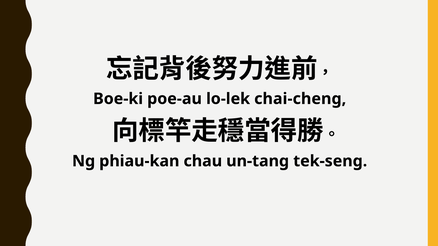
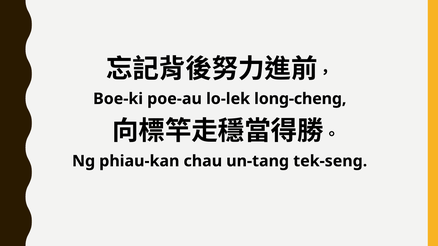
chai-cheng: chai-cheng -> long-cheng
